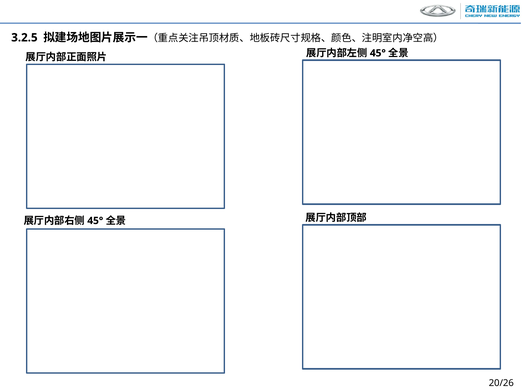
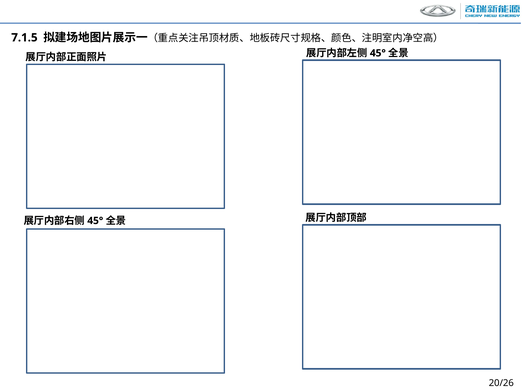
3.2.5: 3.2.5 -> 7.1.5
